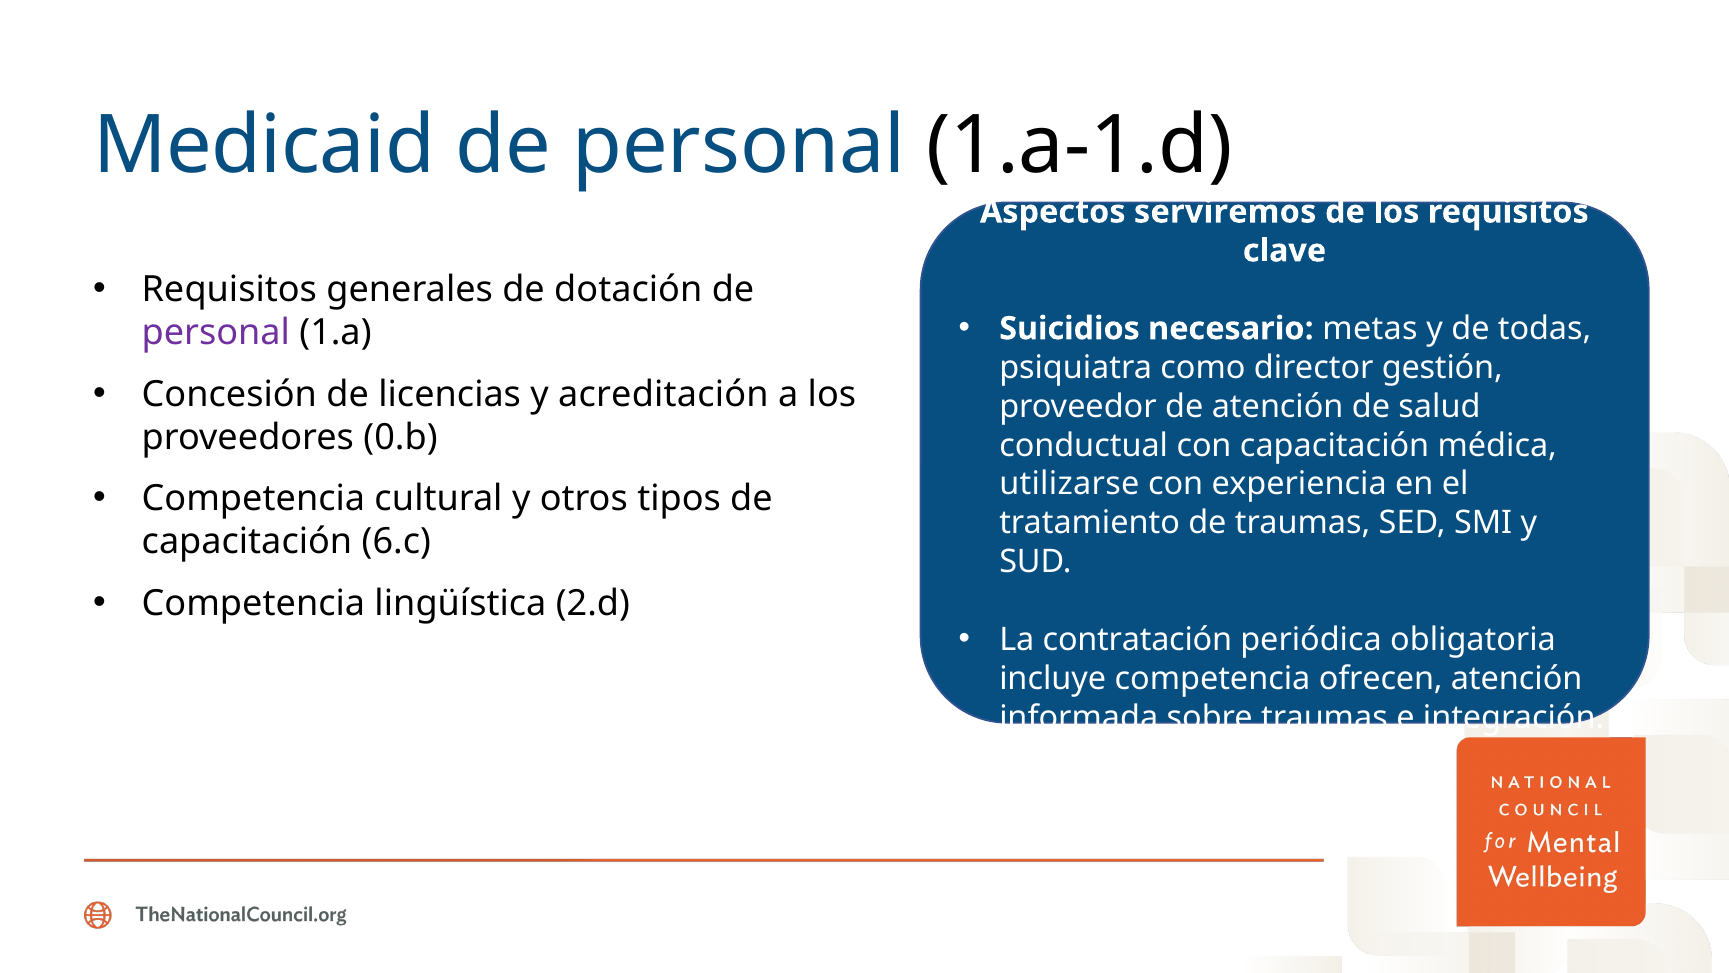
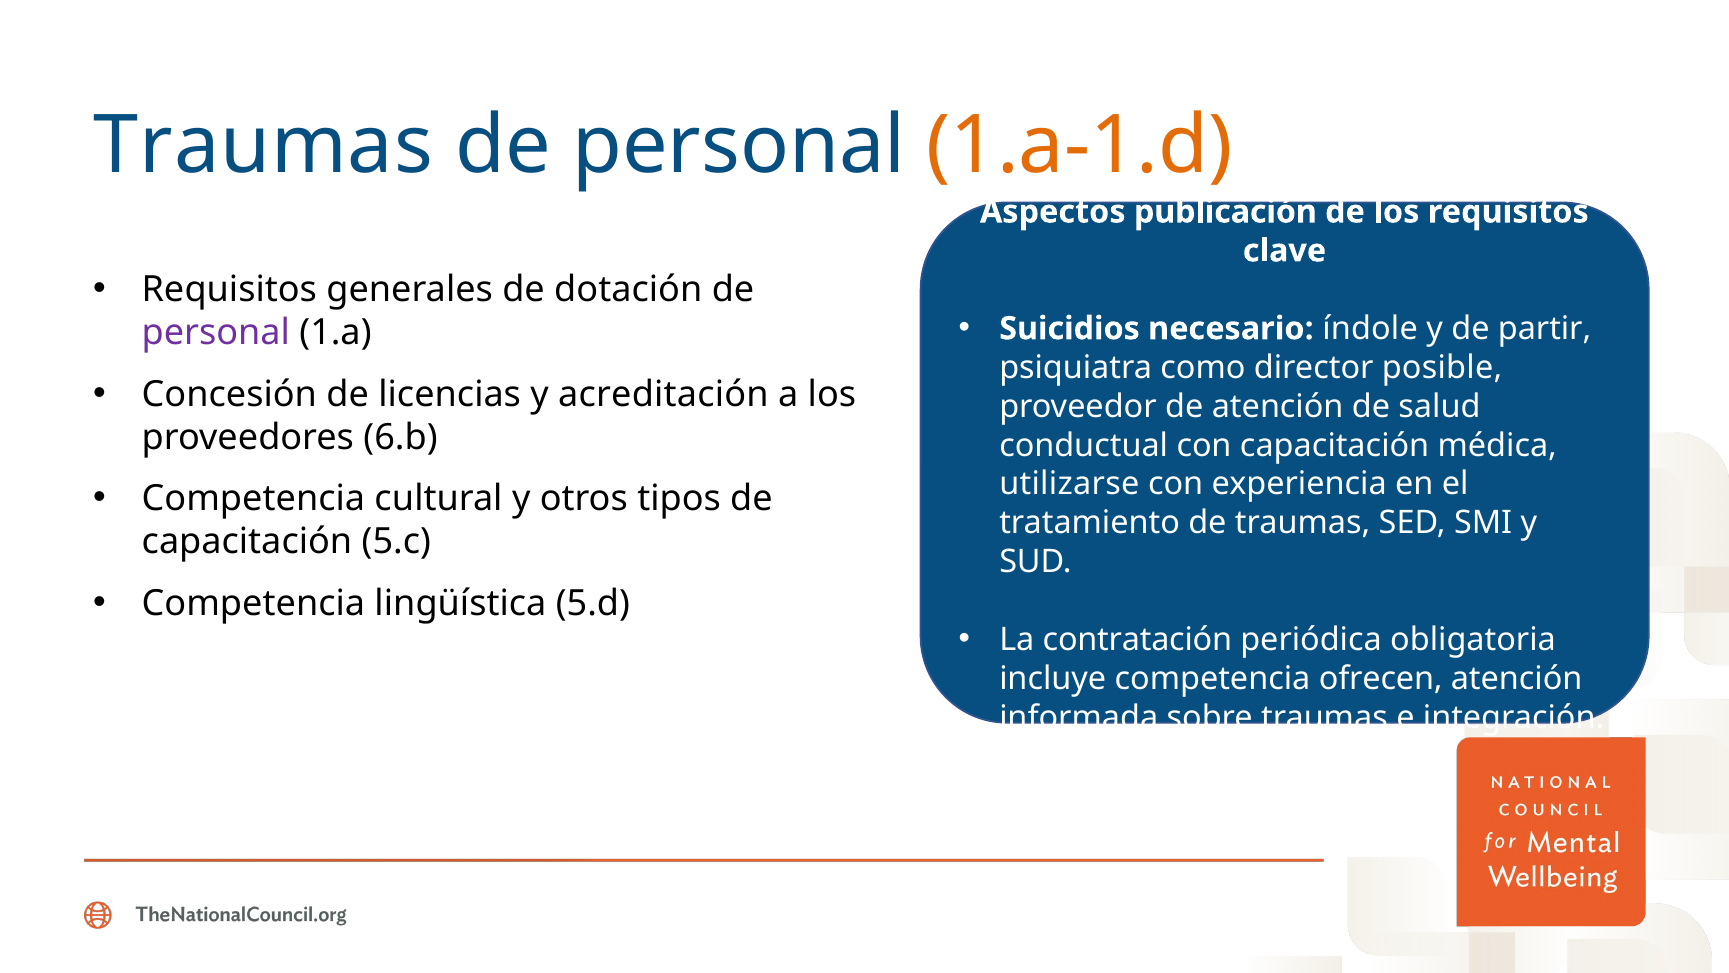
Medicaid at (264, 145): Medicaid -> Traumas
1.a-1.d colour: black -> orange
serviremos: serviremos -> publicación
metas: metas -> índole
todas: todas -> partir
gestión: gestión -> posible
0.b: 0.b -> 6.b
6.c: 6.c -> 5.c
2.d: 2.d -> 5.d
